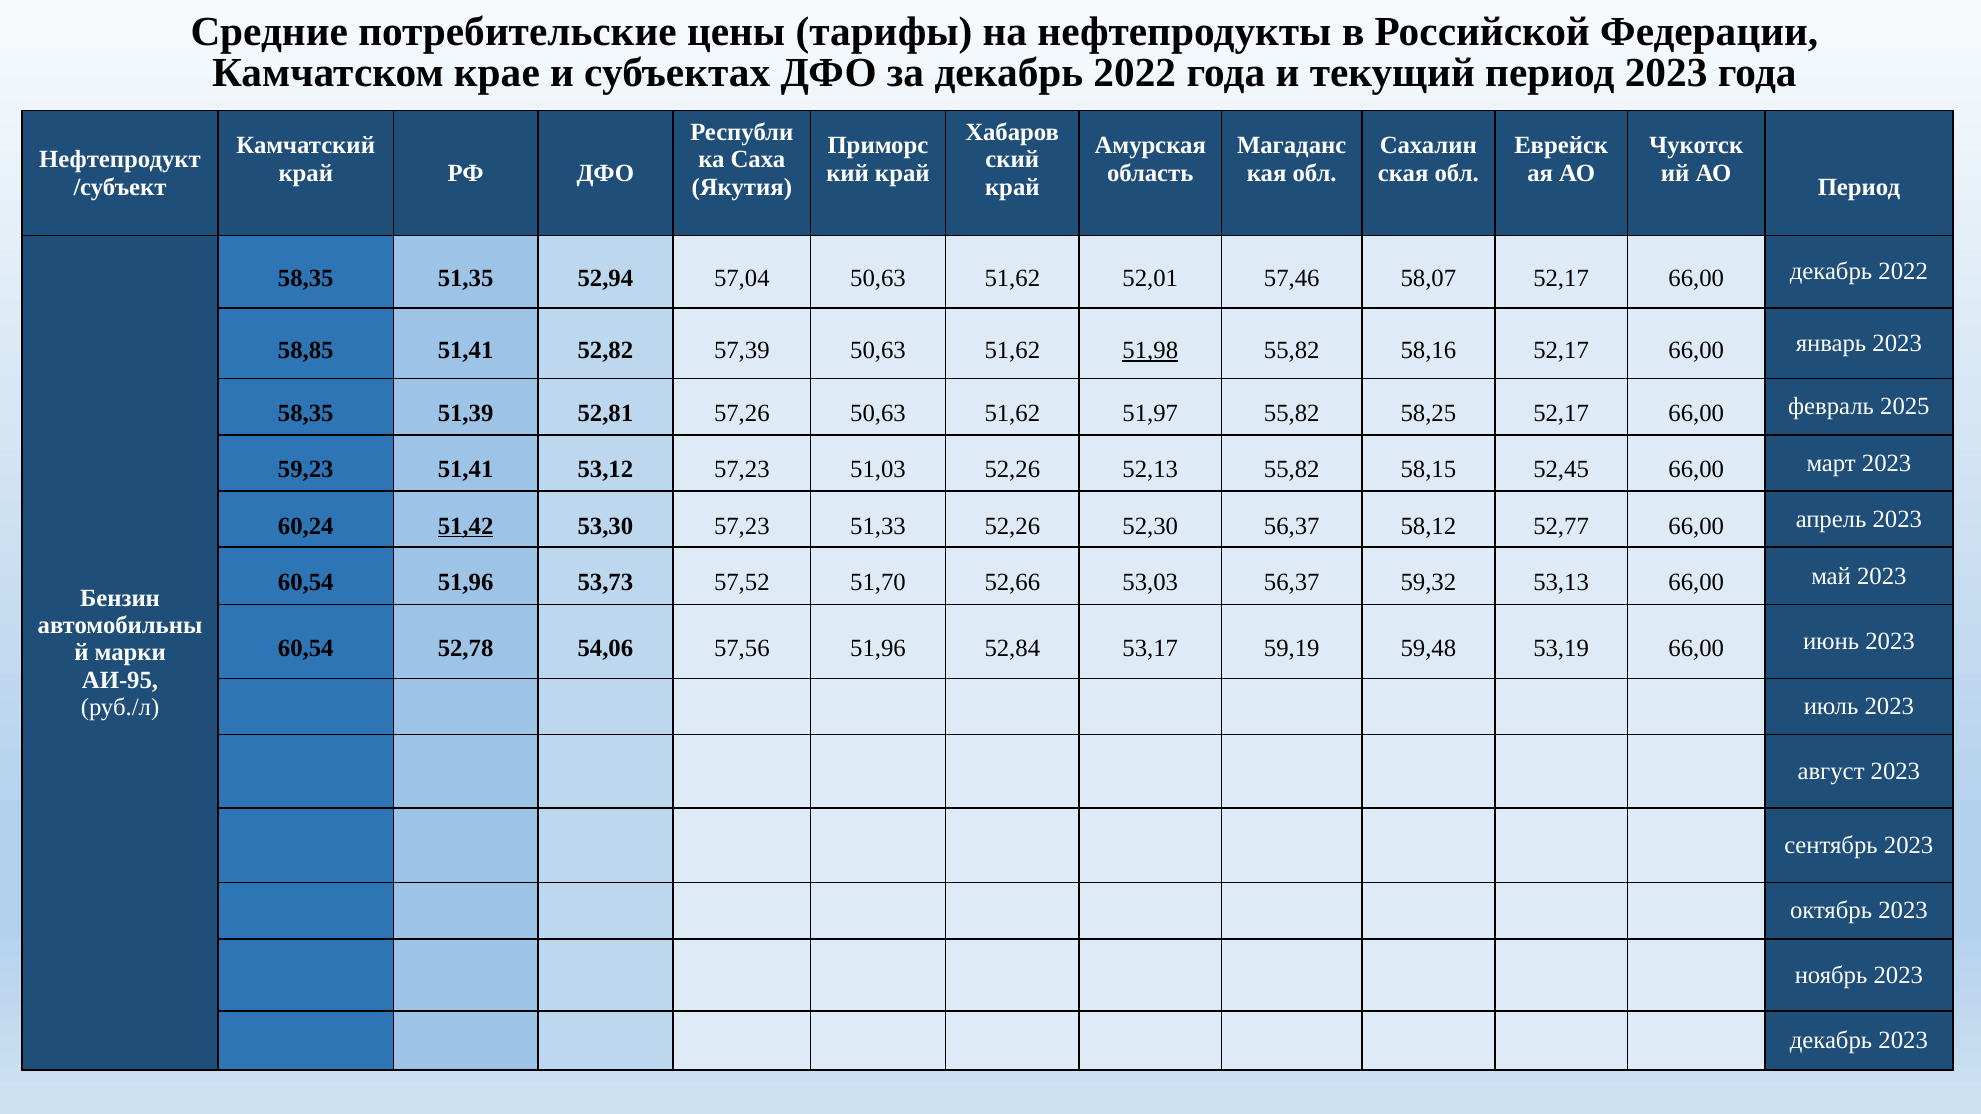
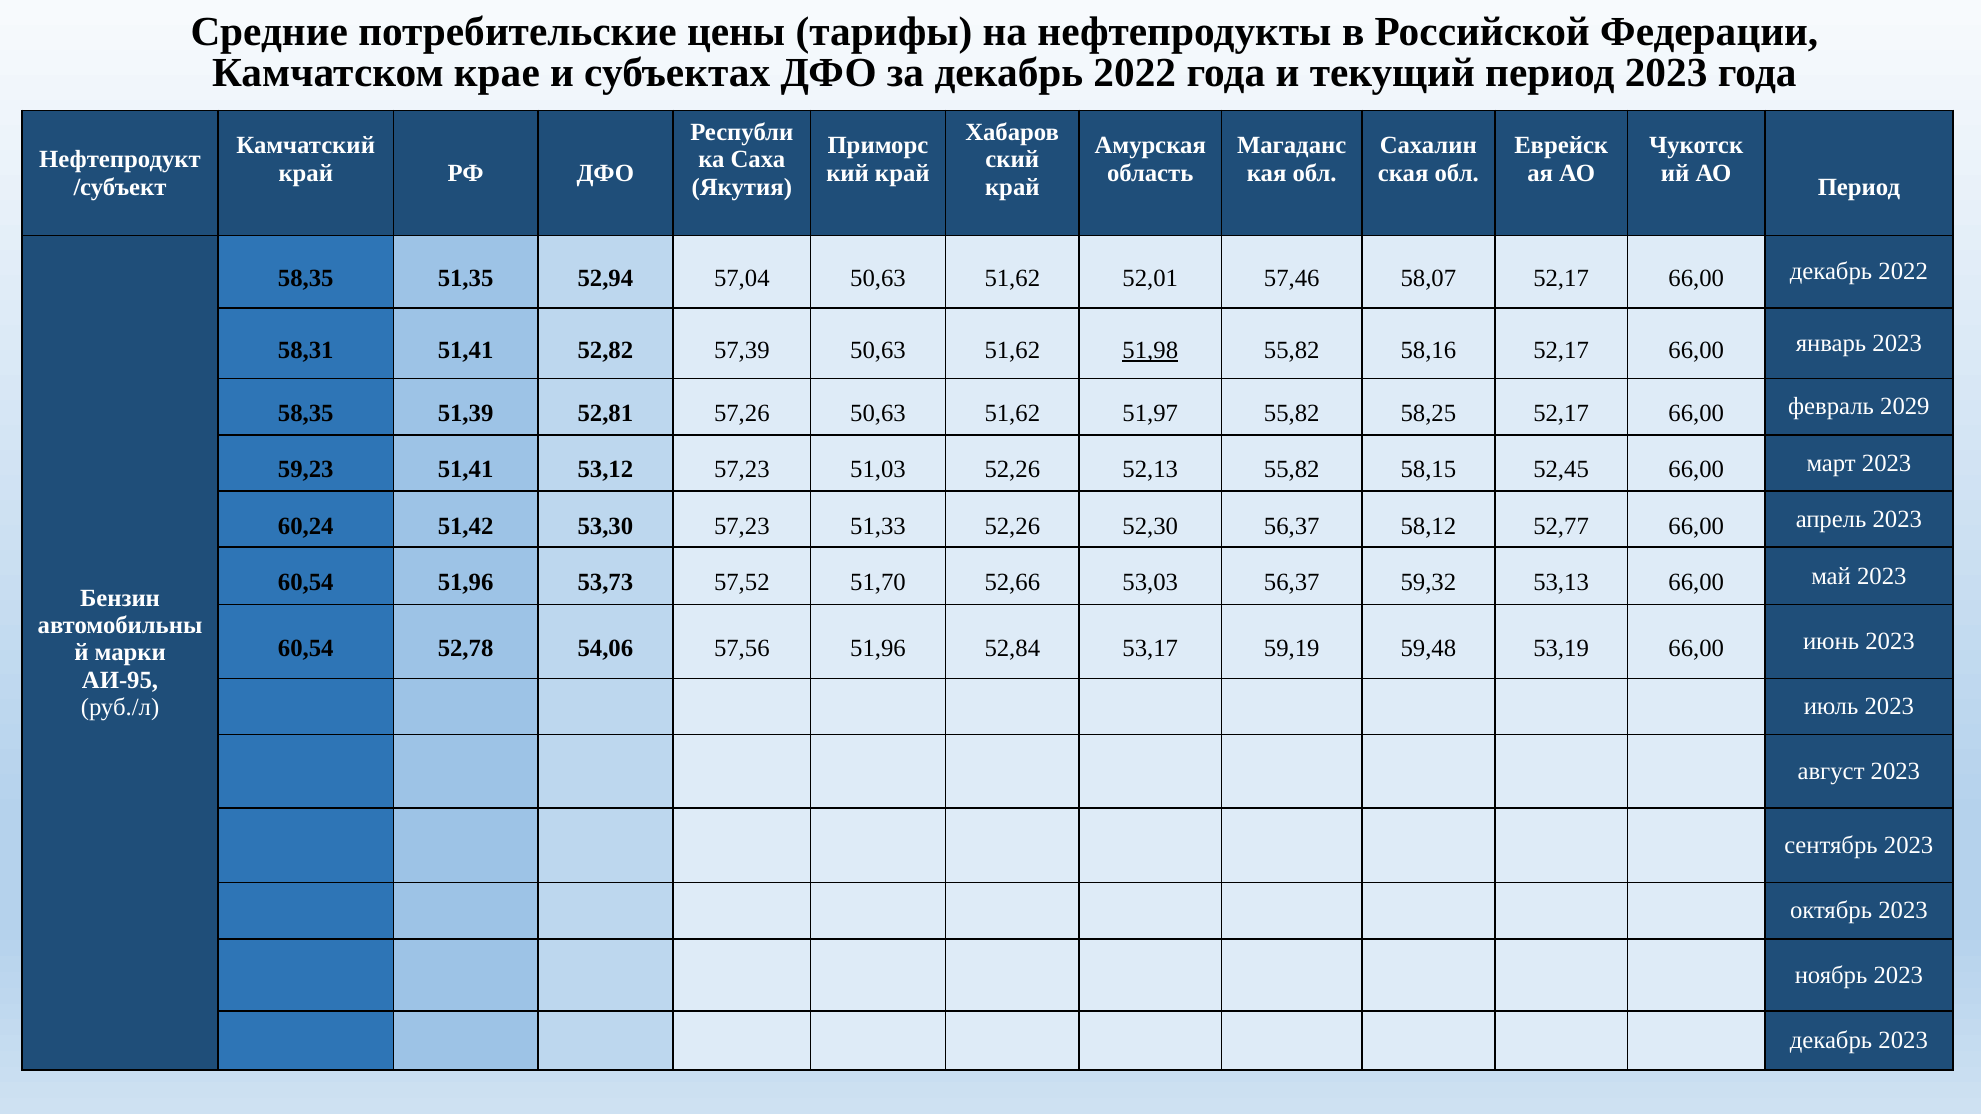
58,85: 58,85 -> 58,31
2025: 2025 -> 2029
51,42 underline: present -> none
